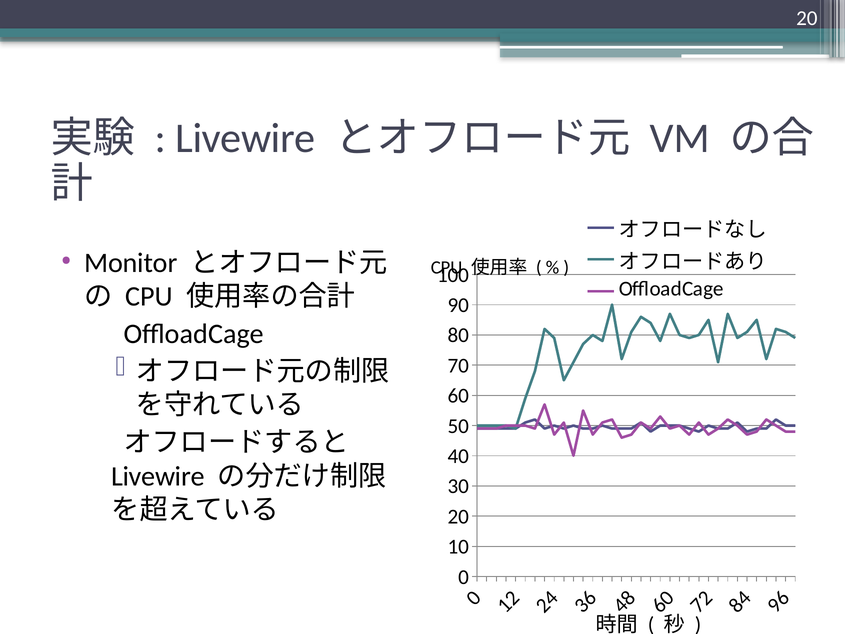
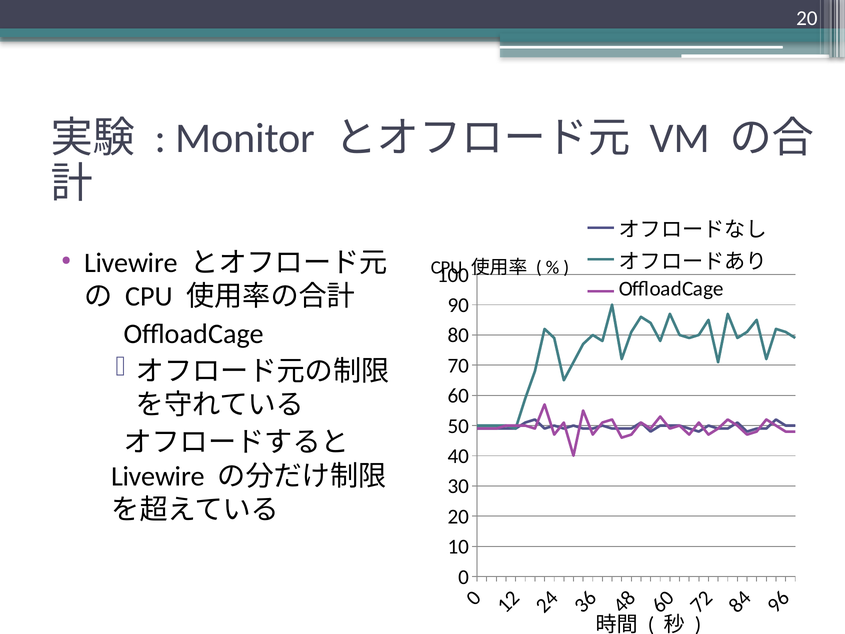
Livewire at (245, 138): Livewire -> Monitor
Monitor at (131, 263): Monitor -> Livewire
